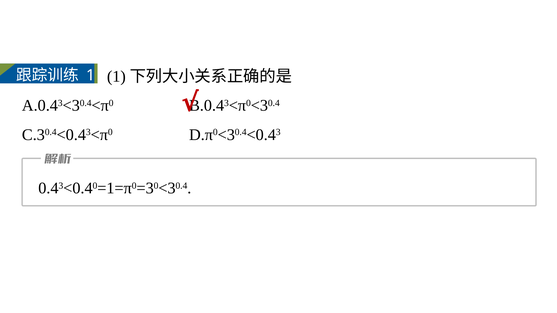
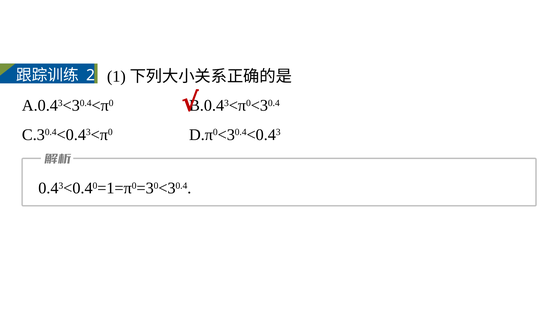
1 at (91, 75): 1 -> 2
